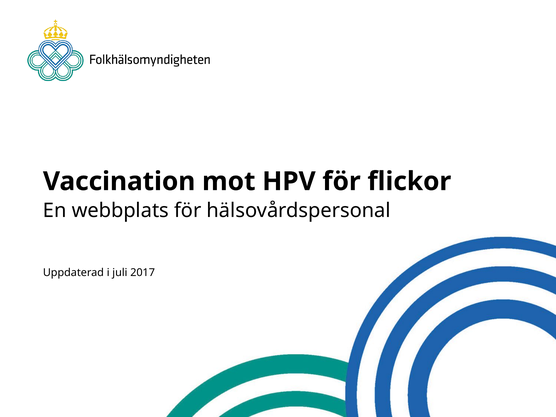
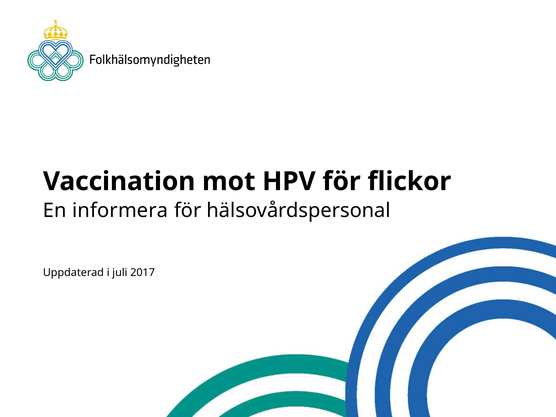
webbplats: webbplats -> informera
